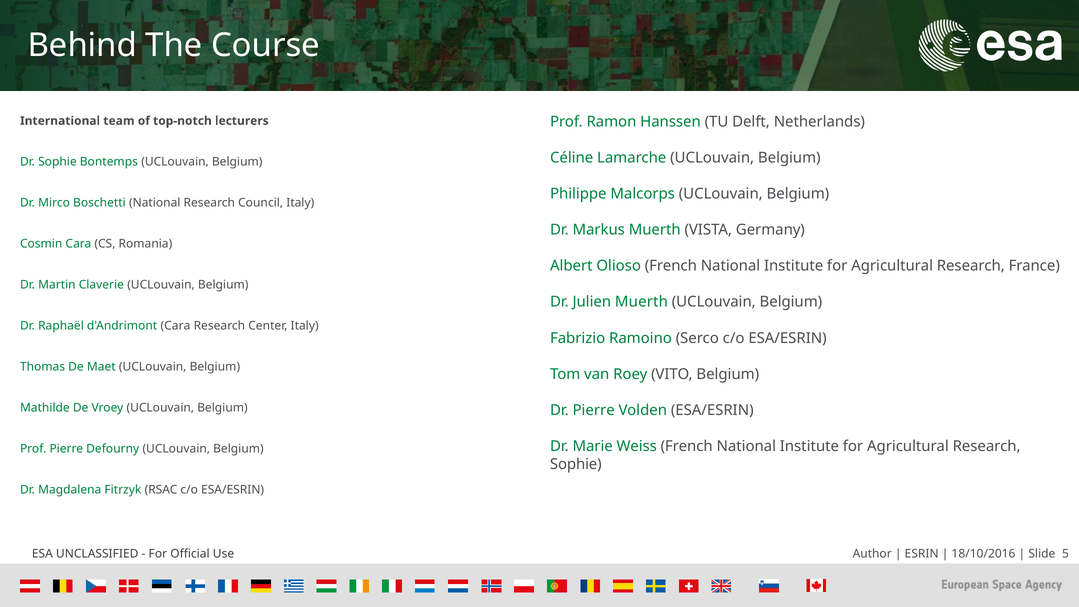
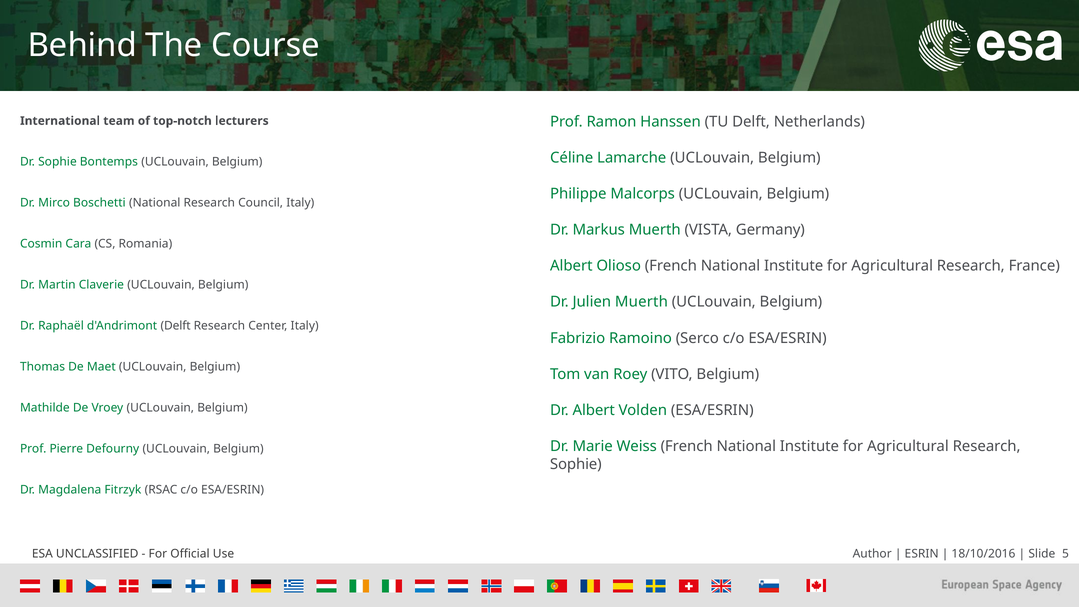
d'Andrimont Cara: Cara -> Delft
Dr Pierre: Pierre -> Albert
